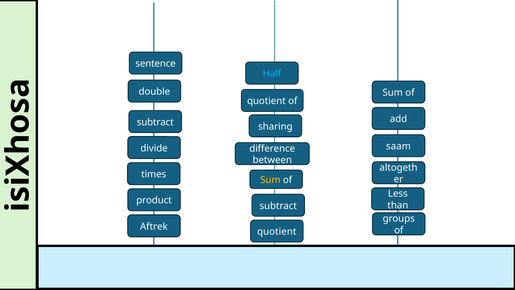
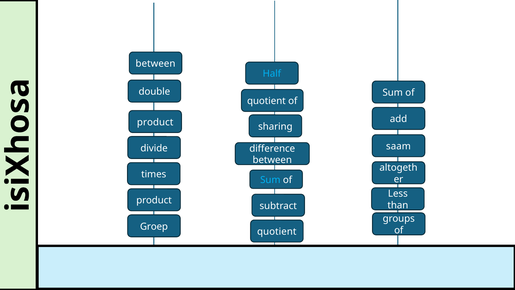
sentence at (156, 64): sentence -> between
subtract at (155, 122): subtract -> product
Sum at (270, 180) colour: yellow -> light blue
Aftrek: Aftrek -> Groep
